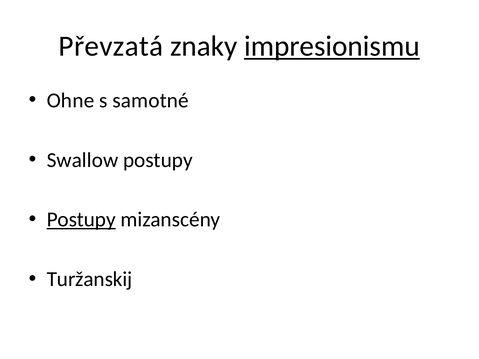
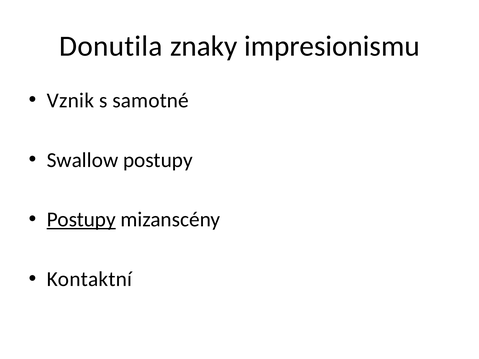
Převzatá: Převzatá -> Donutila
impresionismu underline: present -> none
Ohne: Ohne -> Vznik
Turžanskij: Turžanskij -> Kontaktní
